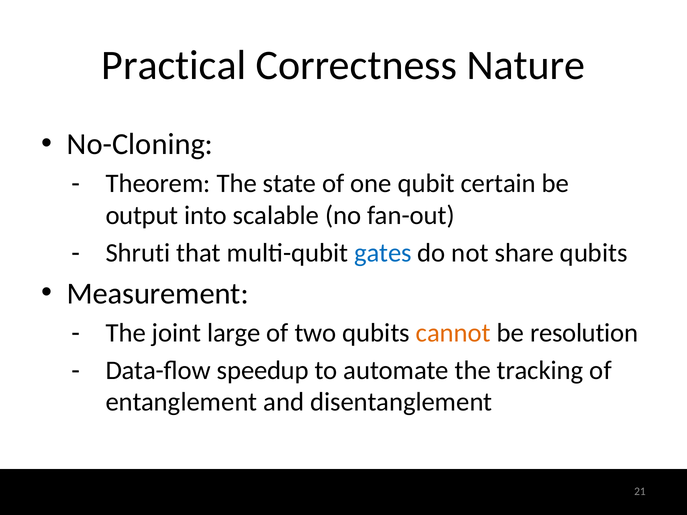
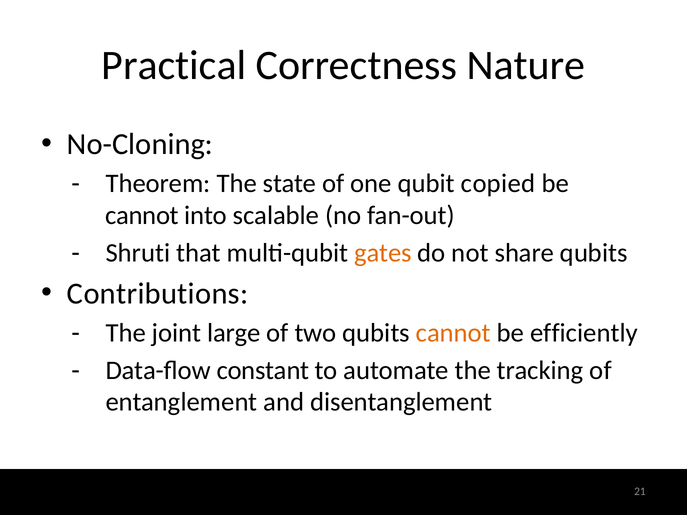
certain: certain -> copied
output at (142, 216): output -> cannot
gates colour: blue -> orange
Measurement: Measurement -> Contributions
resolution: resolution -> efficiently
speedup: speedup -> constant
